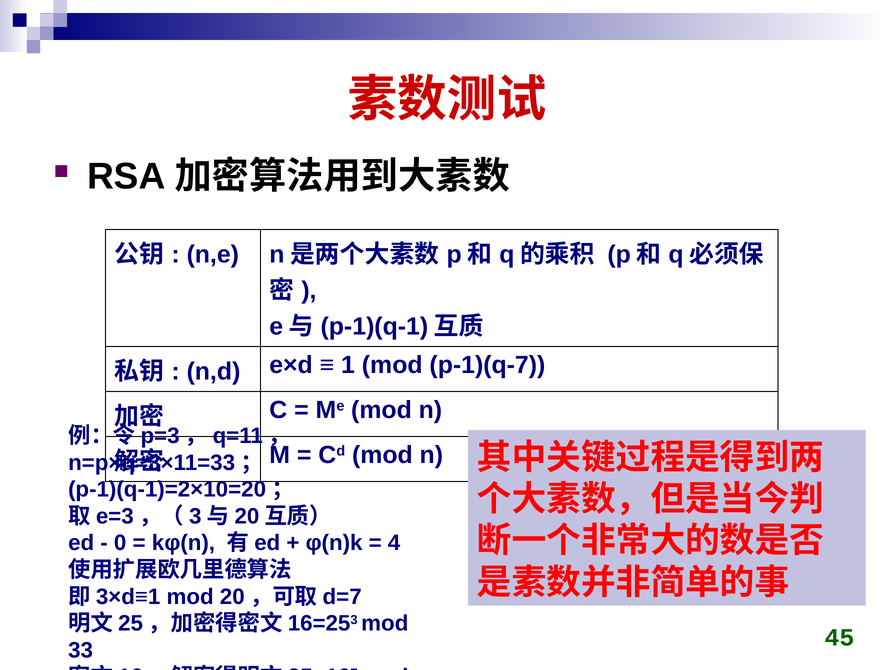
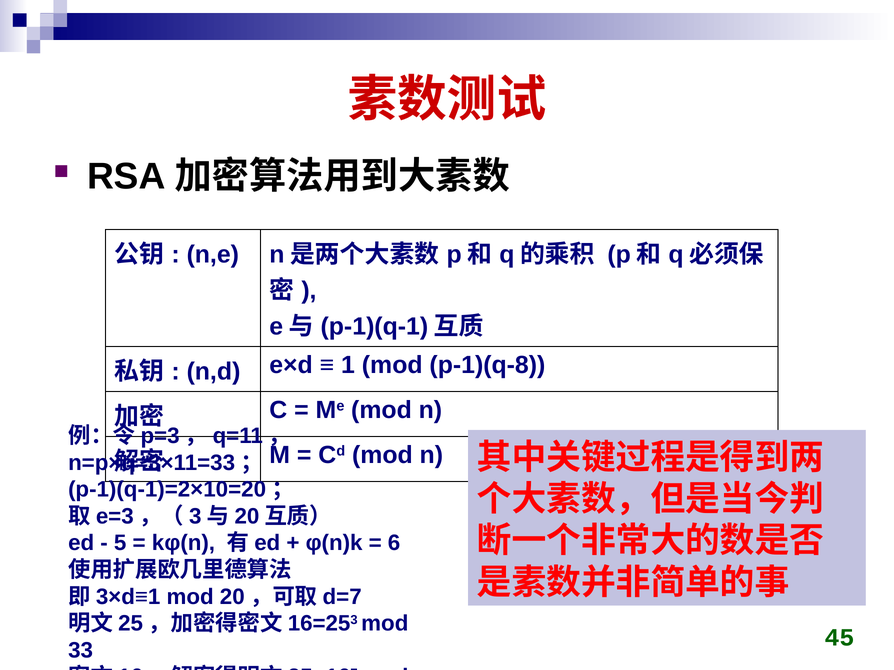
p-1)(q-7: p-1)(q-7 -> p-1)(q-8
0: 0 -> 5
4: 4 -> 6
